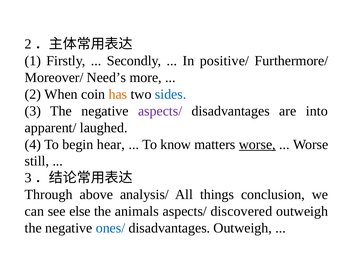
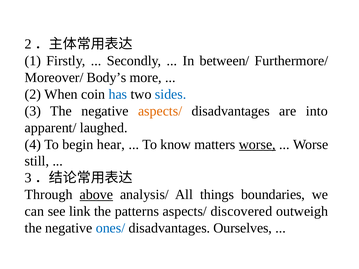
positive/: positive/ -> between/
Need’s: Need’s -> Body’s
has colour: orange -> blue
aspects/ at (160, 111) colour: purple -> orange
above underline: none -> present
conclusion: conclusion -> boundaries
else: else -> link
animals: animals -> patterns
disadvantages Outweigh: Outweigh -> Ourselves
